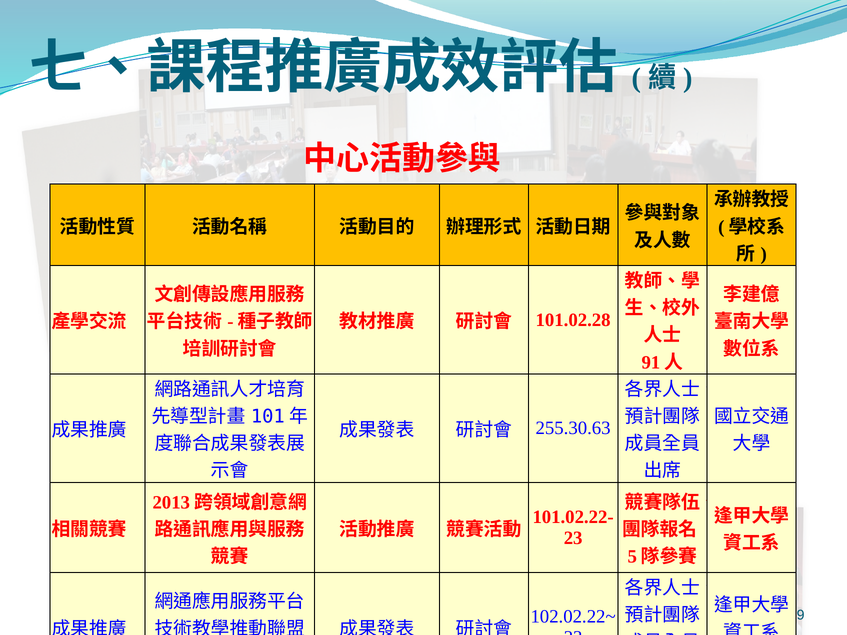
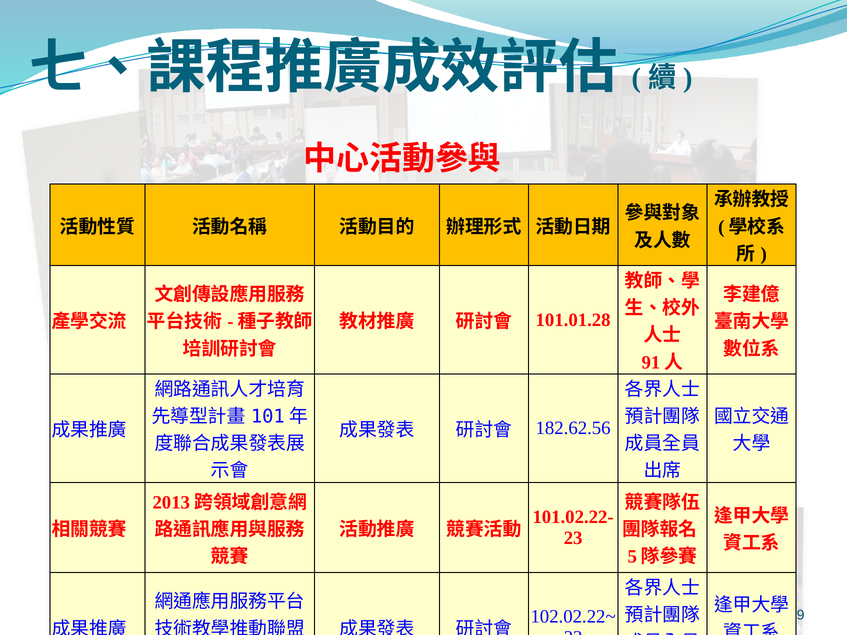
101.02.28: 101.02.28 -> 101.01.28
255.30.63: 255.30.63 -> 182.62.56
